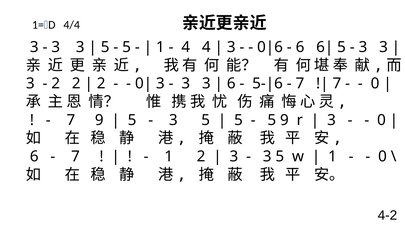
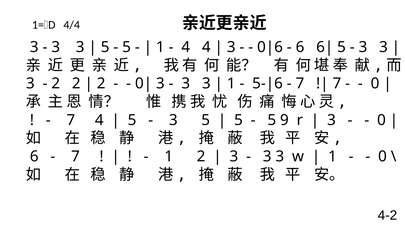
6 at (231, 84): 6 -> 1
7 9: 9 -> 4
5 at (280, 156): 5 -> 3
